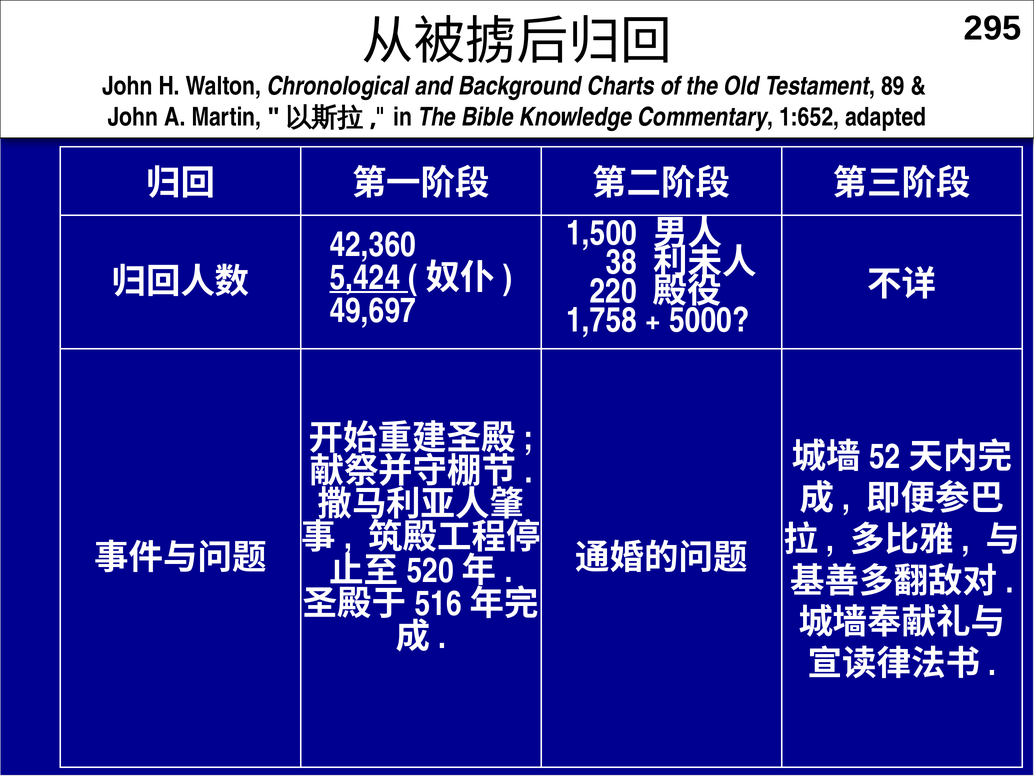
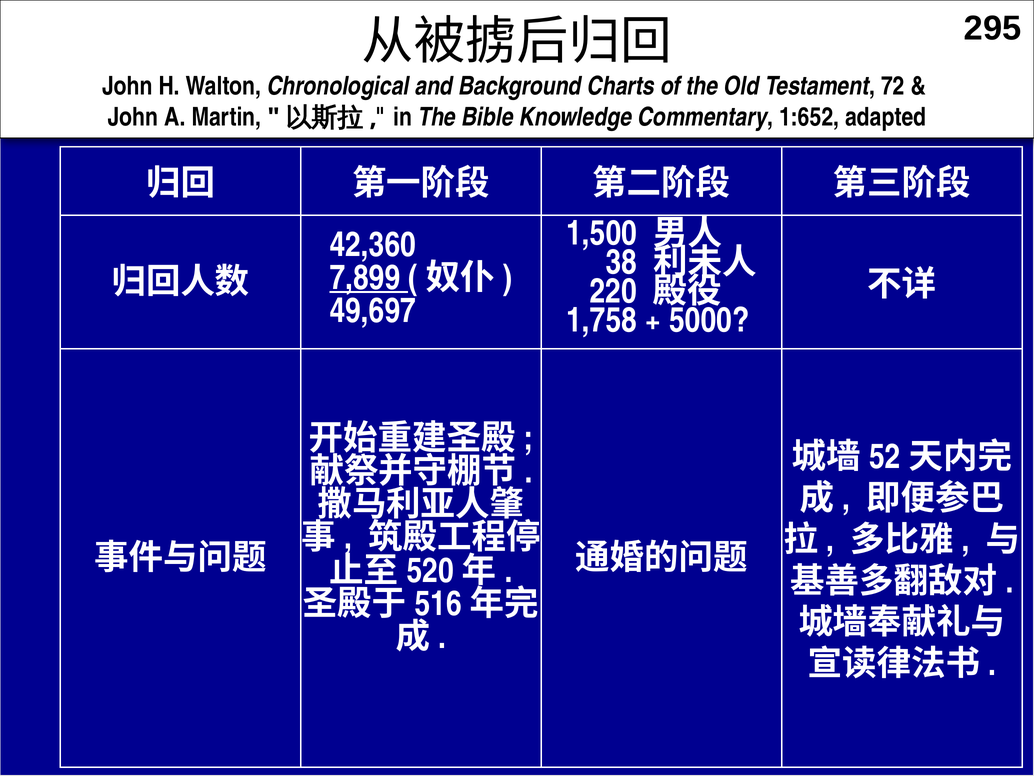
89: 89 -> 72
5,424: 5,424 -> 7,899
